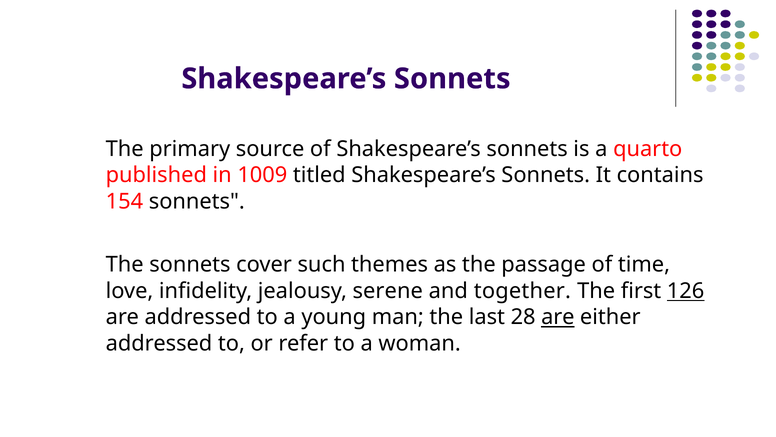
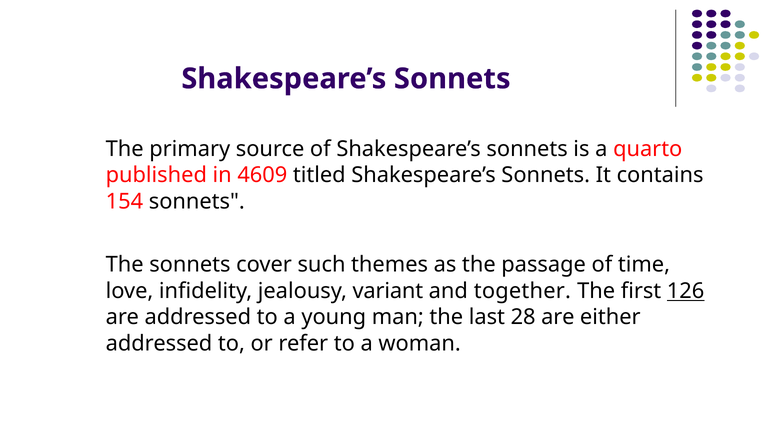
1009: 1009 -> 4609
serene: serene -> variant
are at (558, 317) underline: present -> none
